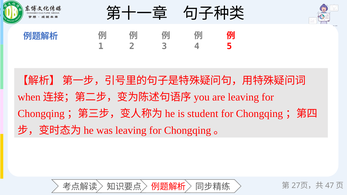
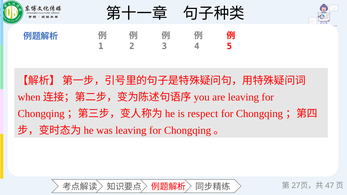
student: student -> respect
